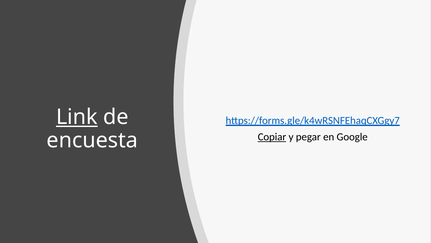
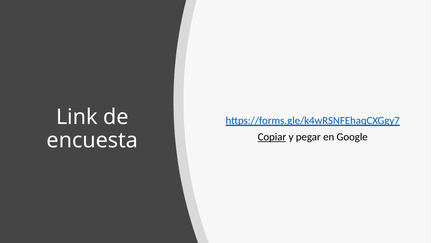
Link underline: present -> none
